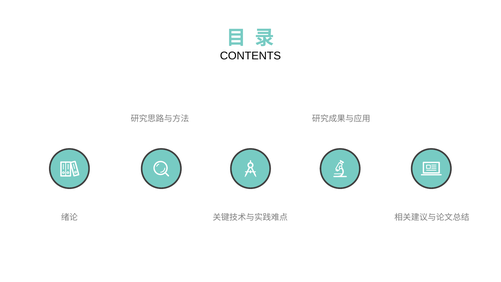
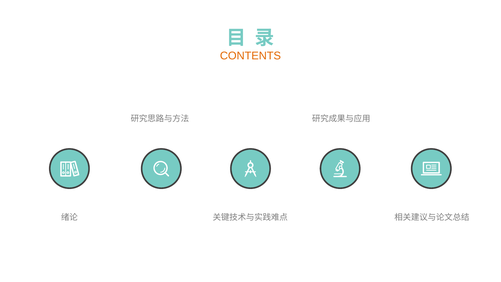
CONTENTS colour: black -> orange
